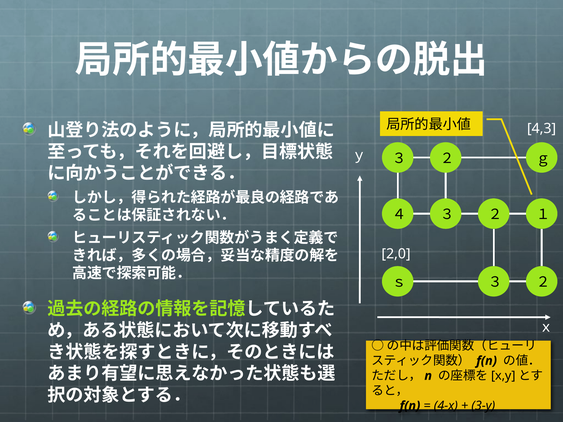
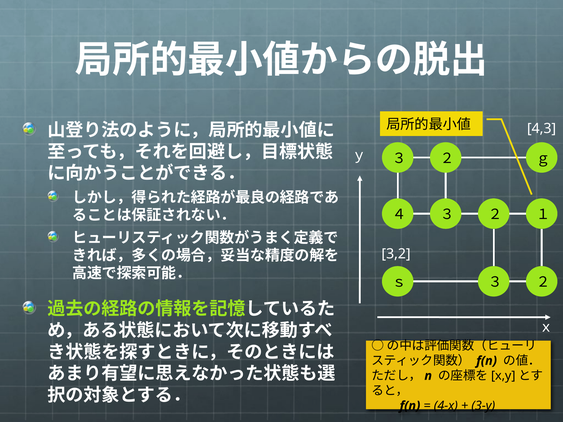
2,0: 2,0 -> 3,2
